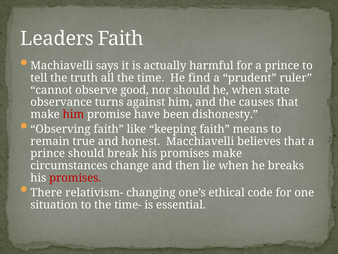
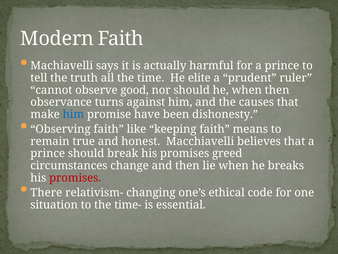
Leaders: Leaders -> Modern
find: find -> elite
when state: state -> then
him at (73, 114) colour: red -> blue
promises make: make -> greed
